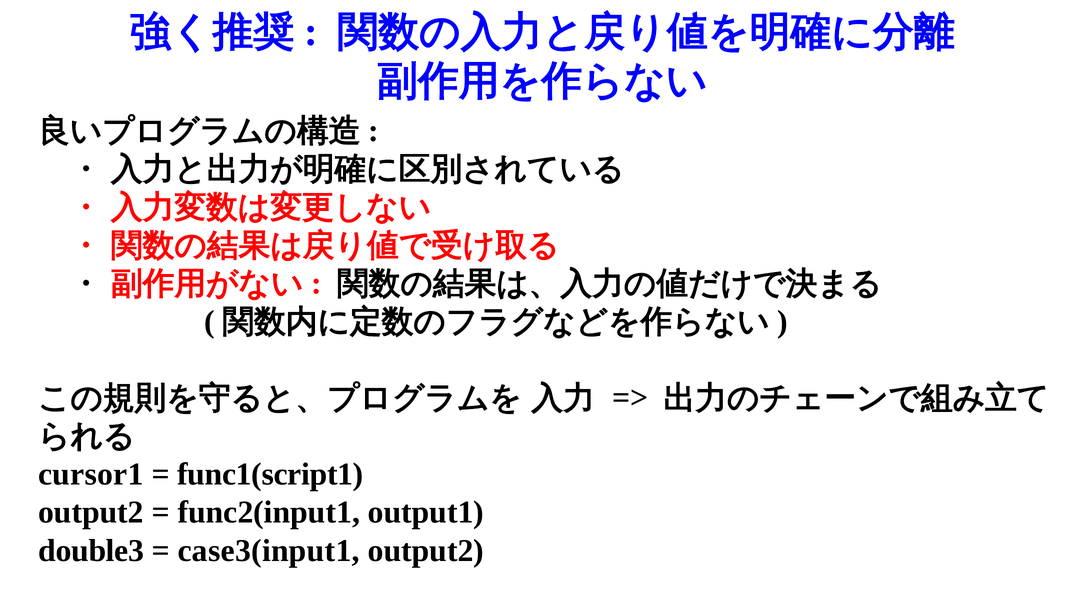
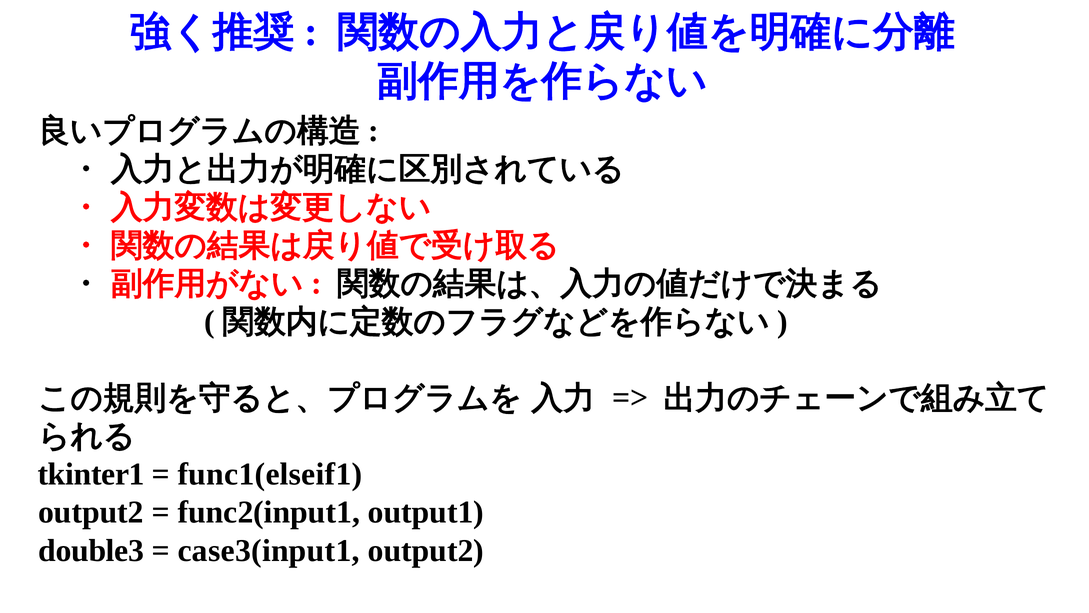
cursor1: cursor1 -> tkinter1
func1(script1: func1(script1 -> func1(elseif1
